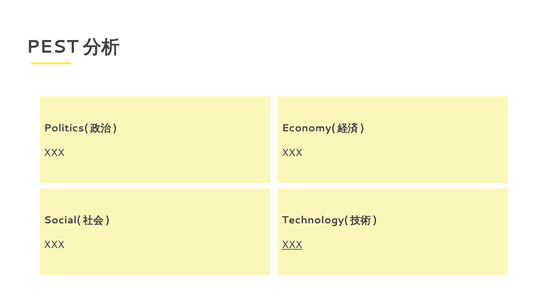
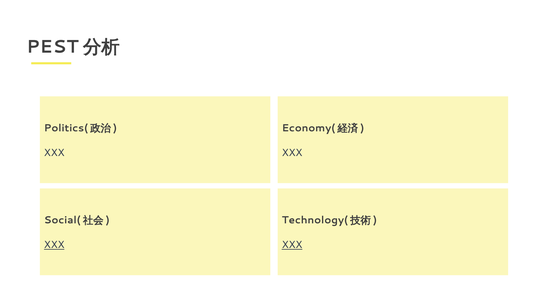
XXX at (54, 245) underline: none -> present
